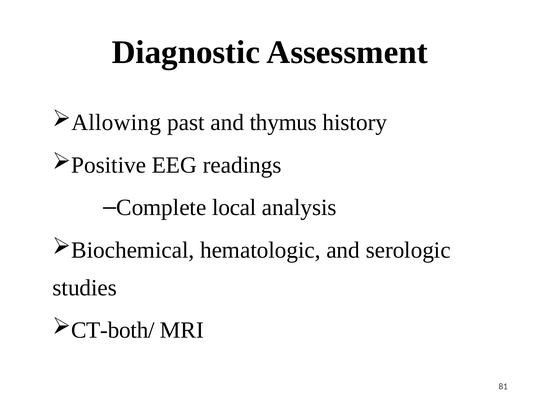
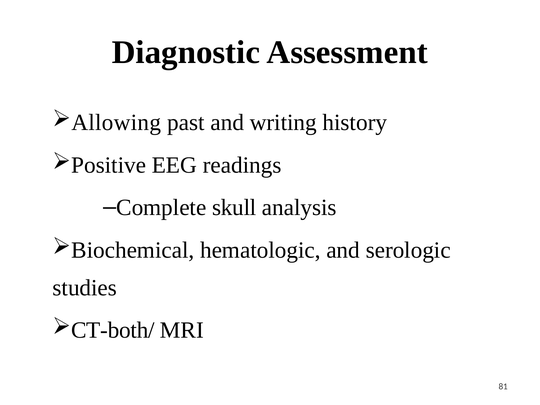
thymus: thymus -> writing
local: local -> skull
